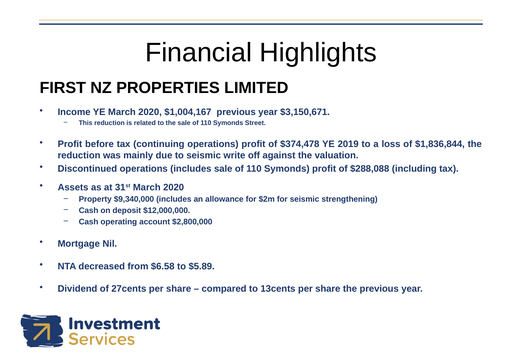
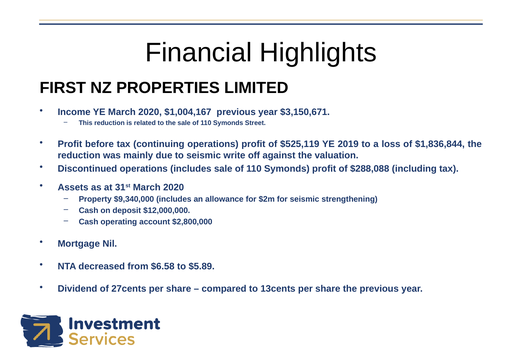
$374,478: $374,478 -> $525,119
